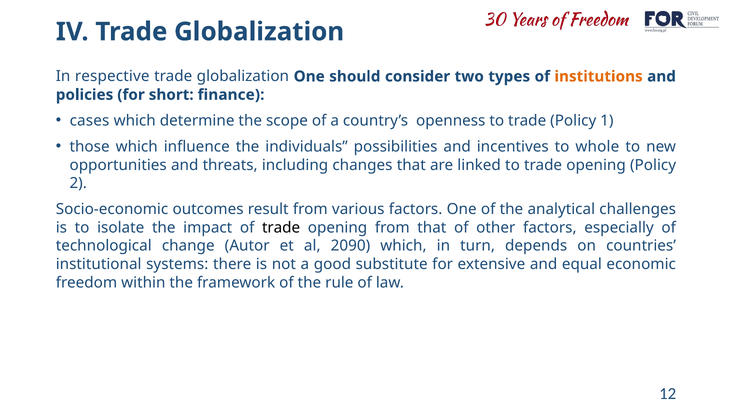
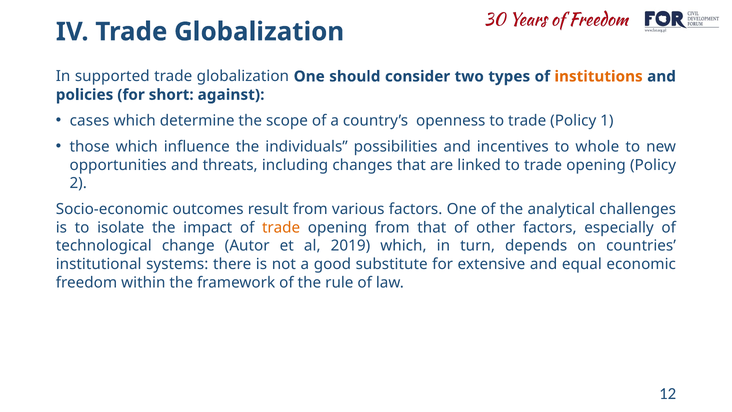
respective: respective -> supported
finance: finance -> against
trade at (281, 227) colour: black -> orange
2090: 2090 -> 2019
